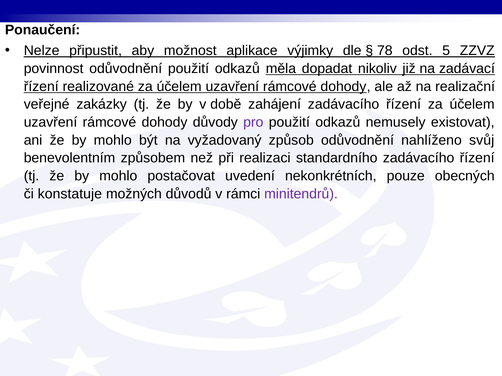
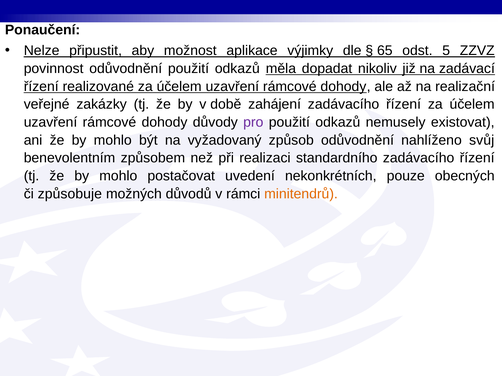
78: 78 -> 65
konstatuje: konstatuje -> způsobuje
minitendrů colour: purple -> orange
